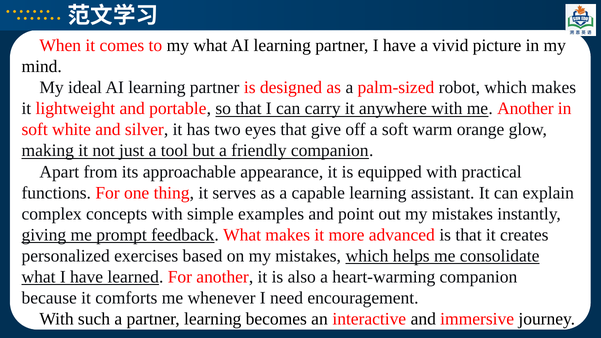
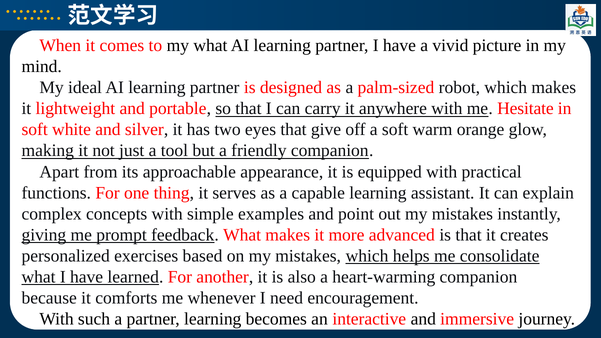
me Another: Another -> Hesitate
